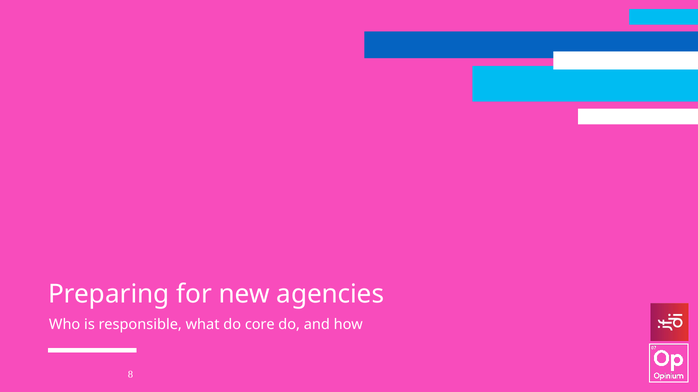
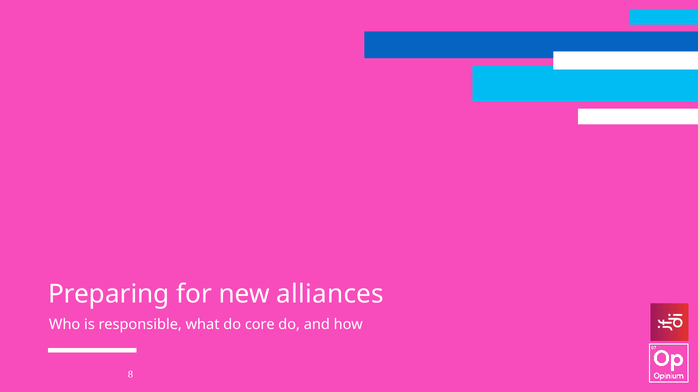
agencies: agencies -> alliances
